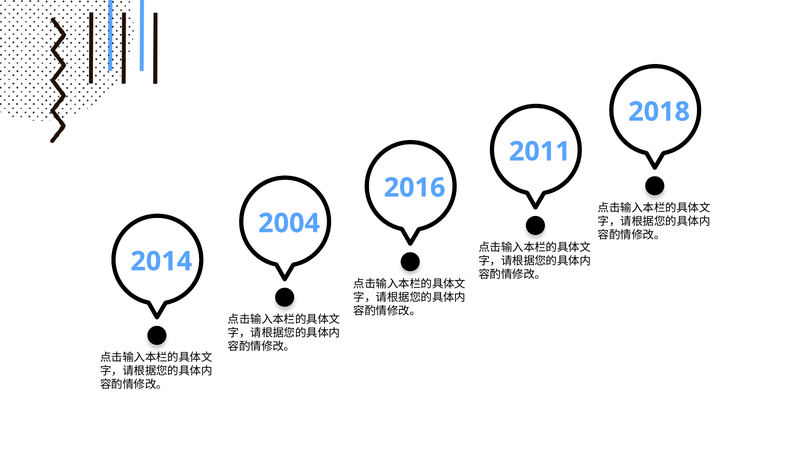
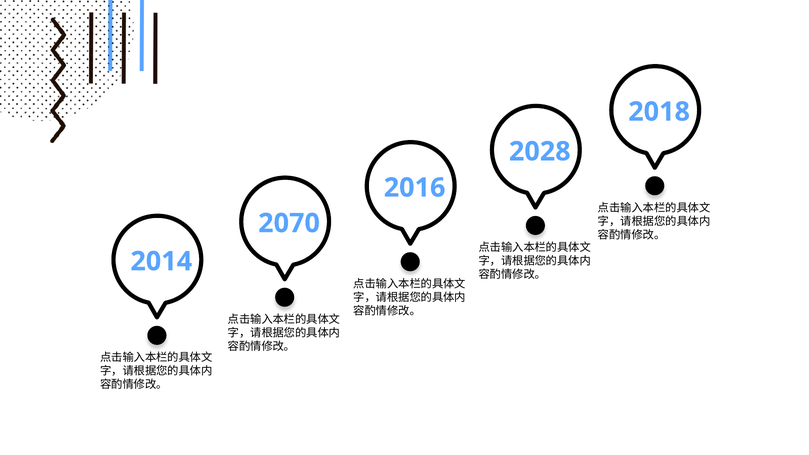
2011: 2011 -> 2028
2004: 2004 -> 2070
